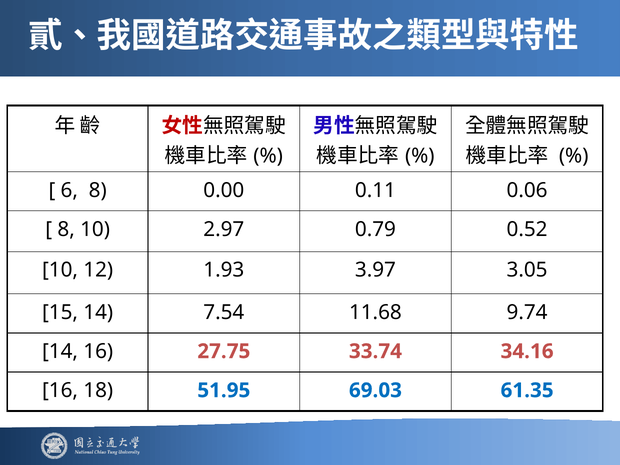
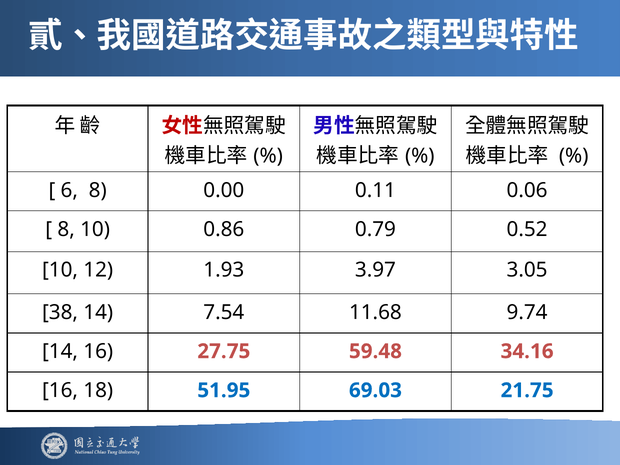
2.97: 2.97 -> 0.86
15: 15 -> 38
33.74: 33.74 -> 59.48
61.35: 61.35 -> 21.75
